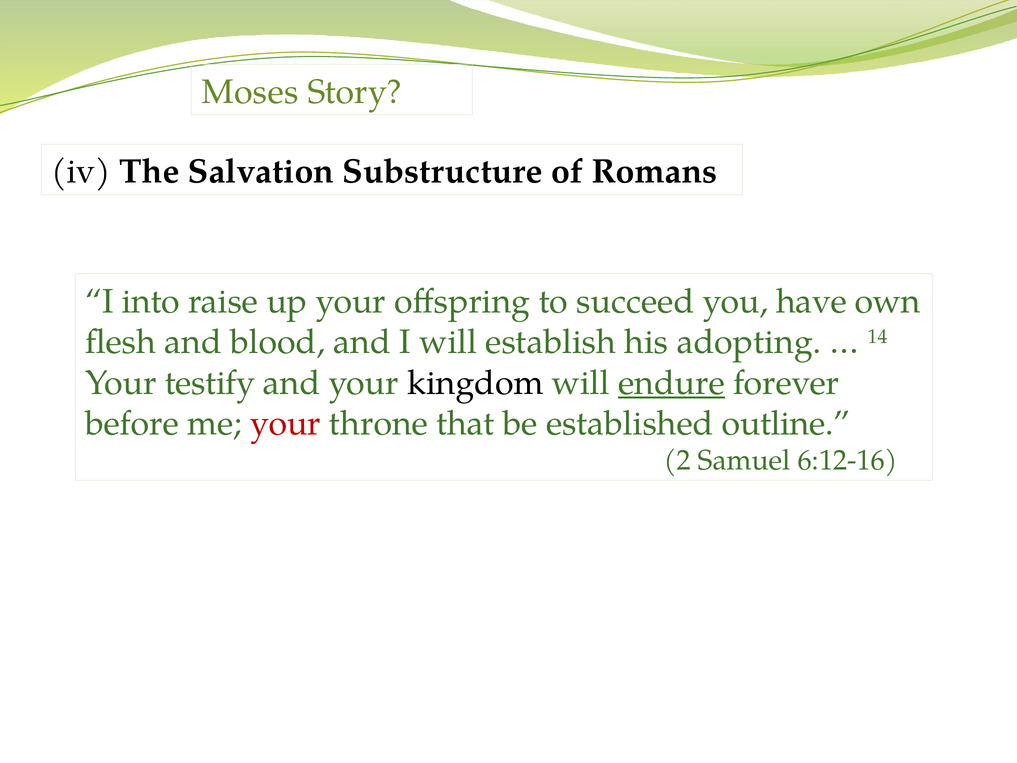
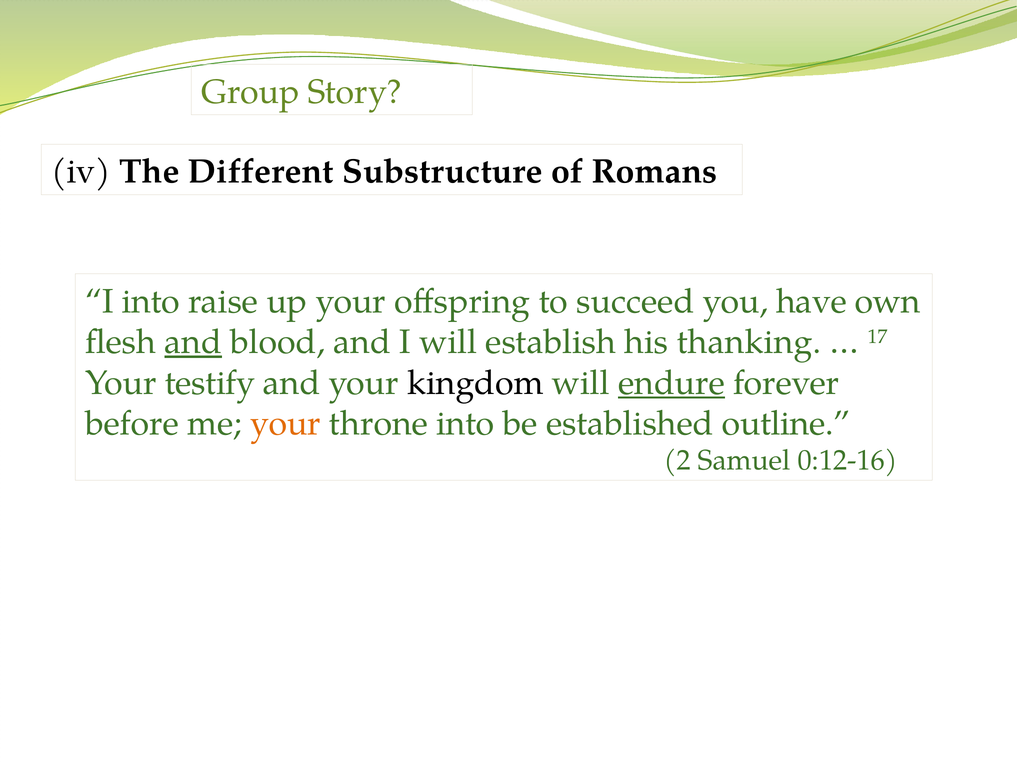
Moses: Moses -> Group
Salvation: Salvation -> Different
and at (193, 342) underline: none -> present
adopting: adopting -> thanking
14: 14 -> 17
your at (286, 423) colour: red -> orange
throne that: that -> into
6:12-16: 6:12-16 -> 0:12-16
